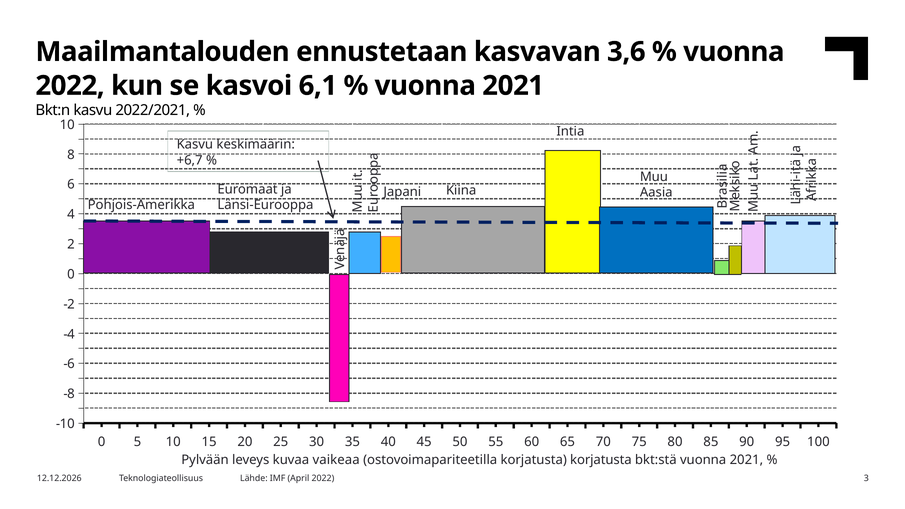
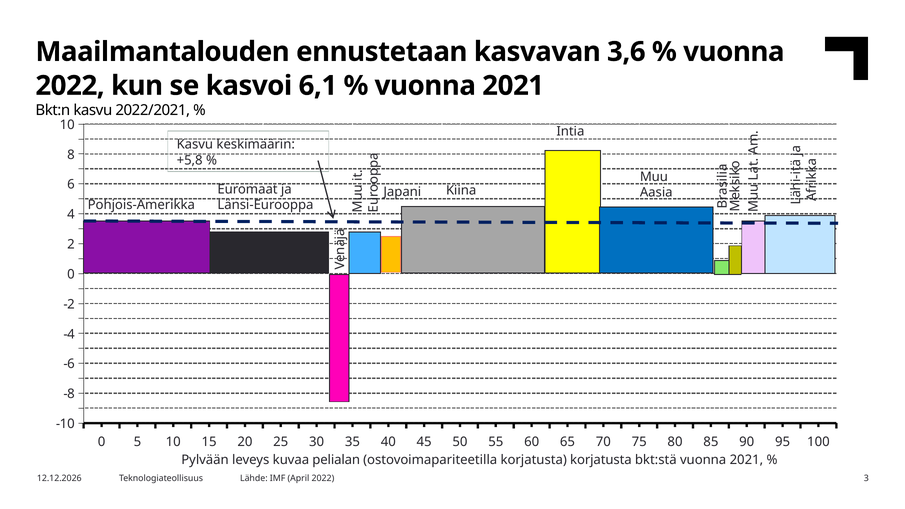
+6,7: +6,7 -> +5,8
vaikeaa: vaikeaa -> pelialan
